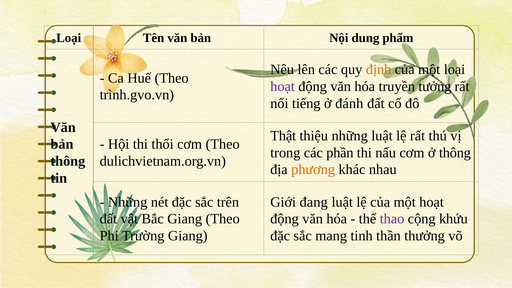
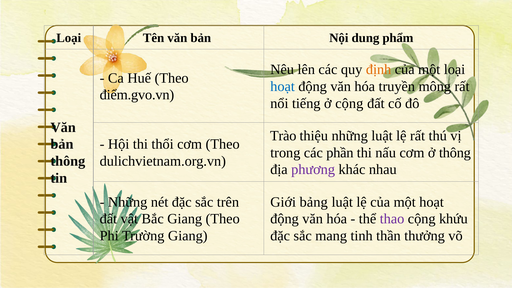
hoạt at (283, 86) colour: purple -> blue
tưởng: tưởng -> mông
trình.gvo.vn: trình.gvo.vn -> điểm.gvo.vn
ở đánh: đánh -> cộng
Thật: Thật -> Trào
phương colour: orange -> purple
đang: đang -> bảng
